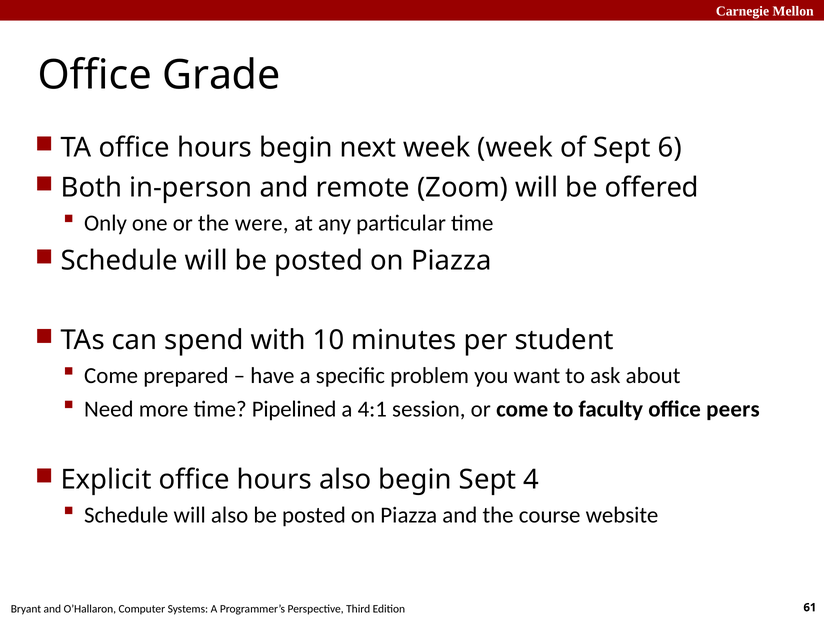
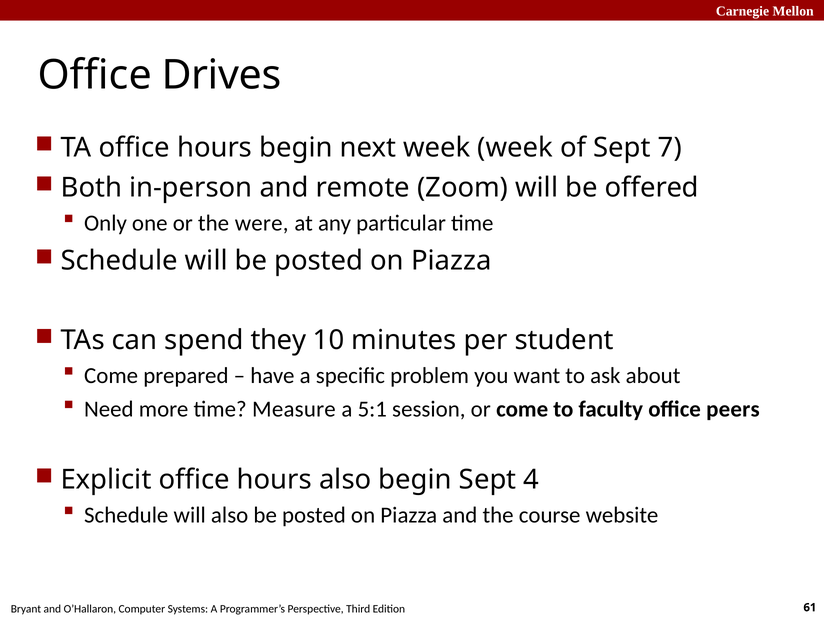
Grade: Grade -> Drives
6: 6 -> 7
with: with -> they
Pipelined: Pipelined -> Measure
4:1: 4:1 -> 5:1
